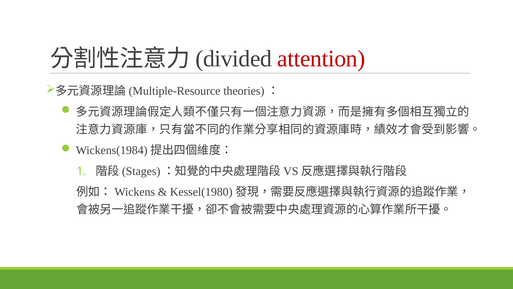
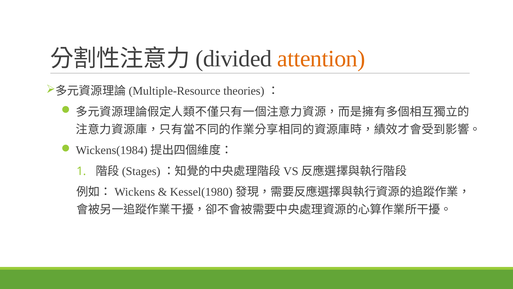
attention colour: red -> orange
